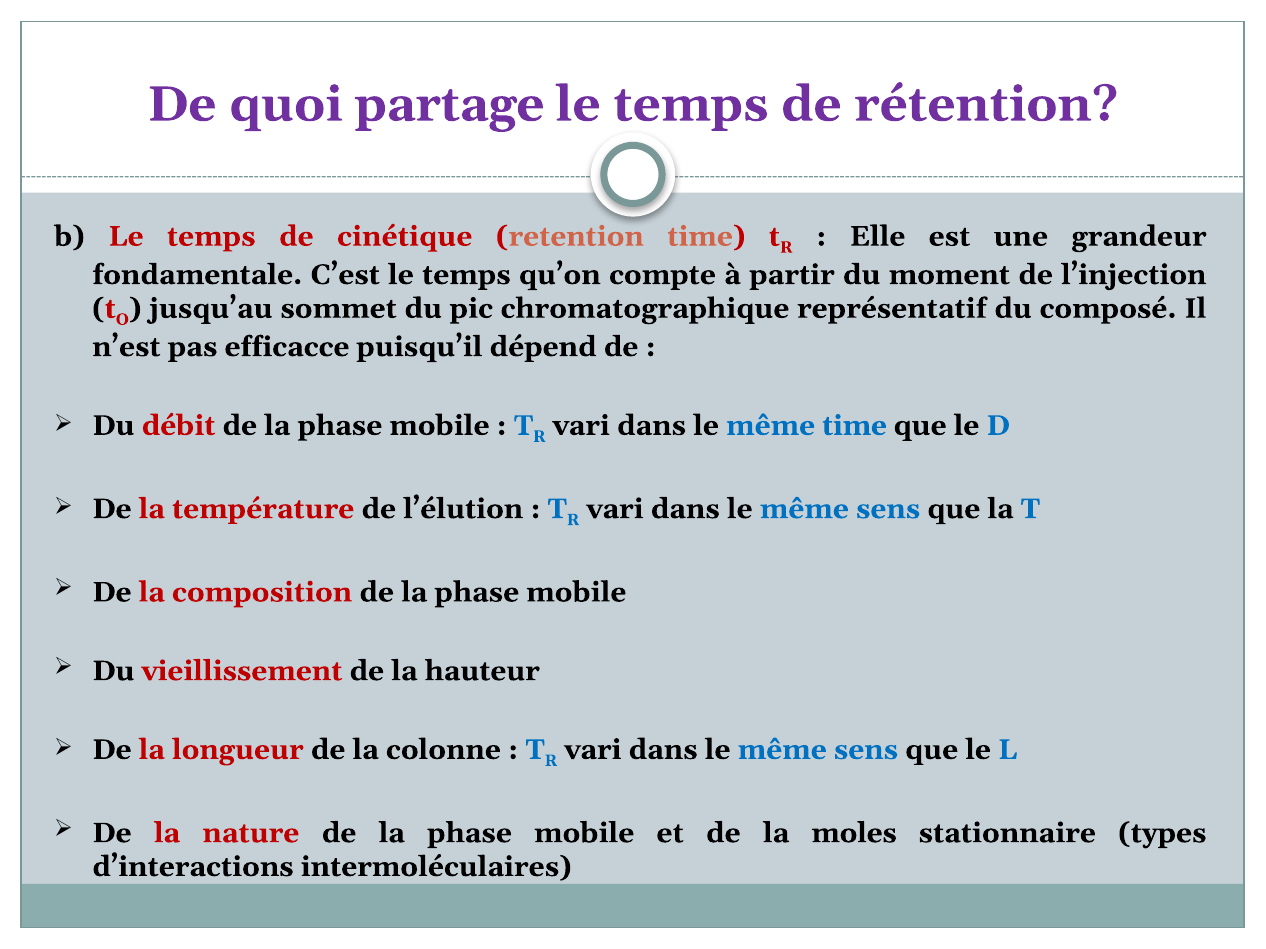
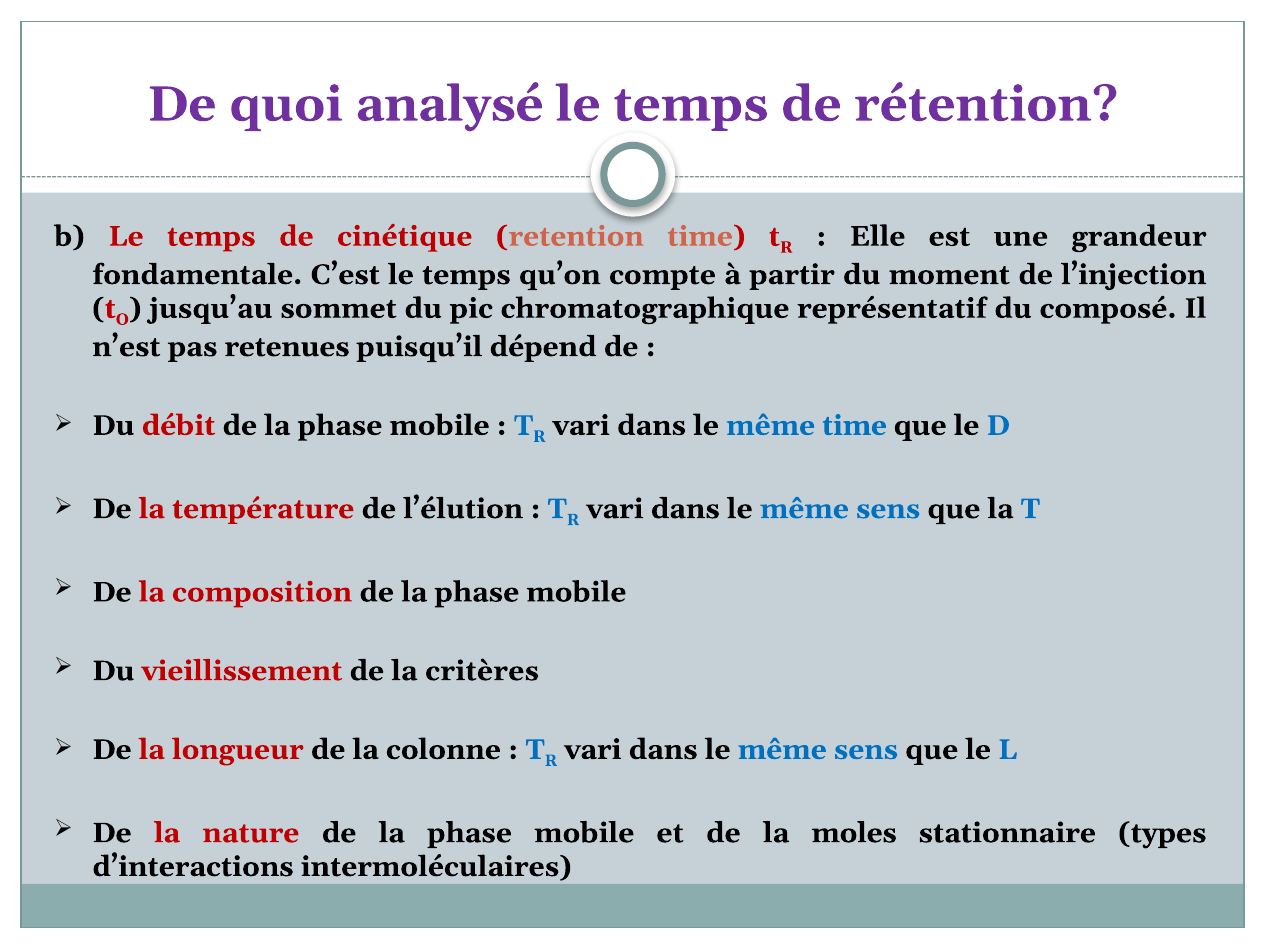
partage: partage -> analysé
efficacce: efficacce -> retenues
hauteur: hauteur -> critères
